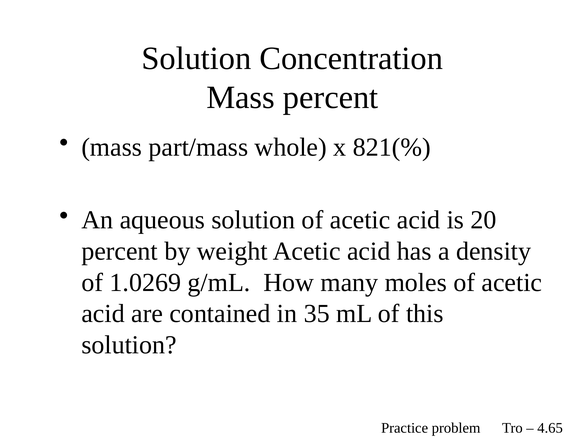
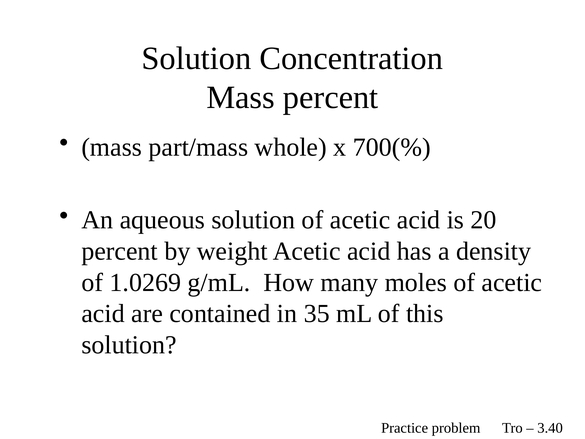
821(%: 821(% -> 700(%
4.65: 4.65 -> 3.40
